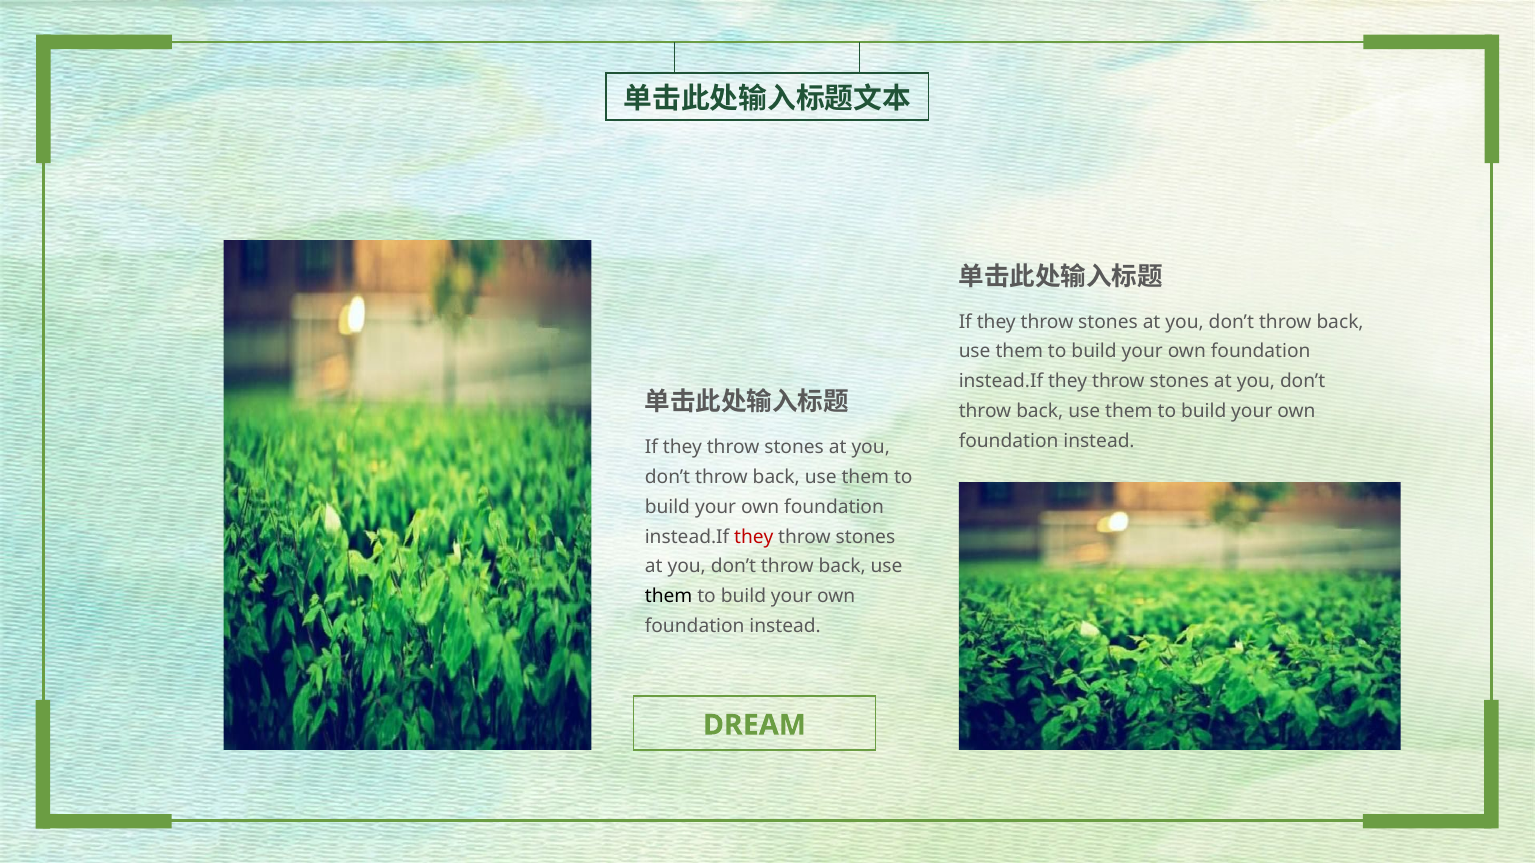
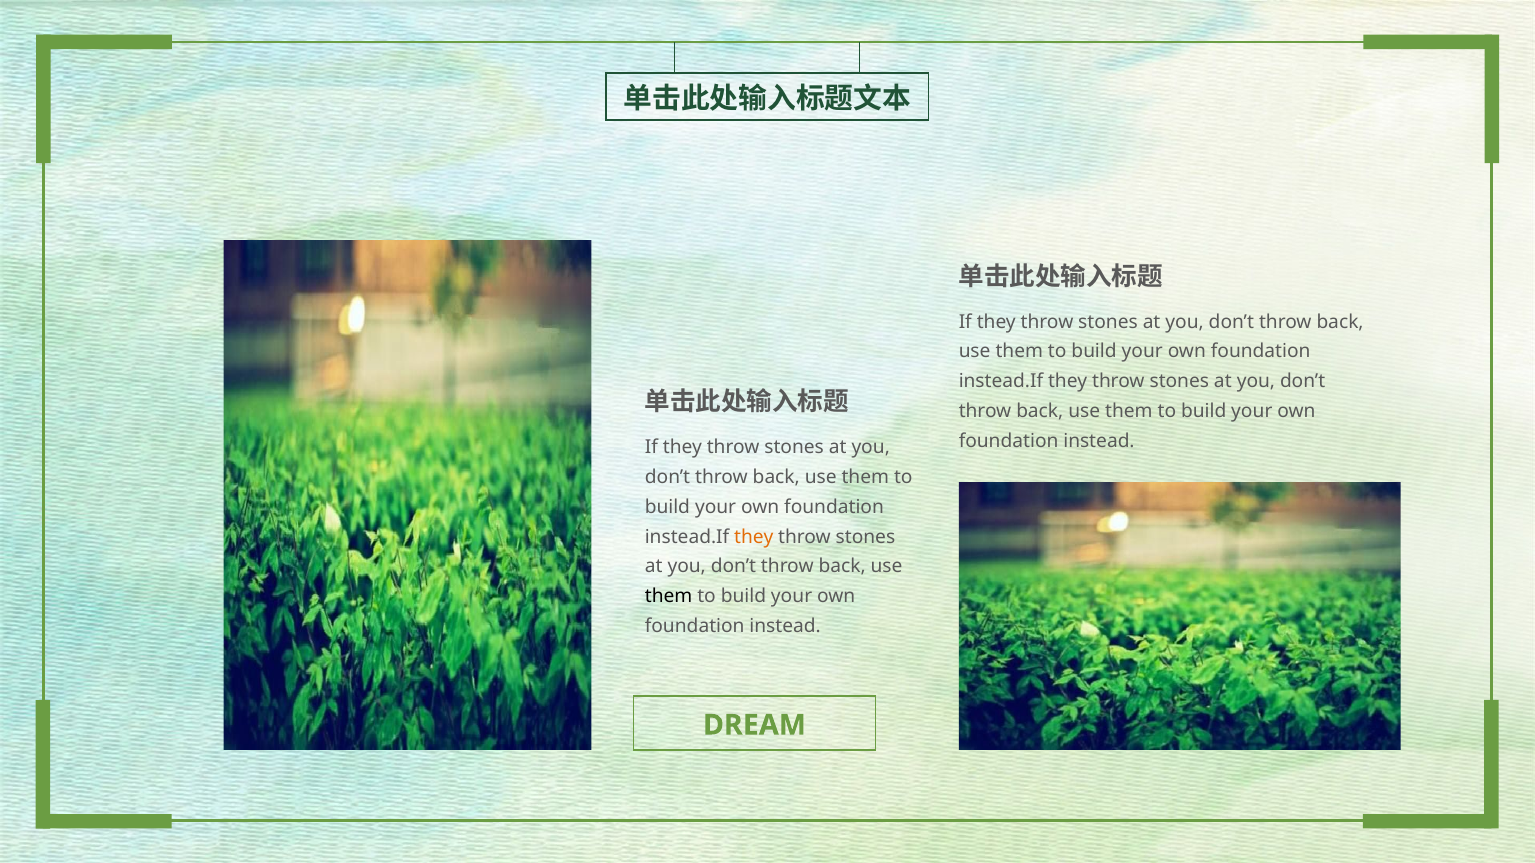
they at (754, 537) colour: red -> orange
